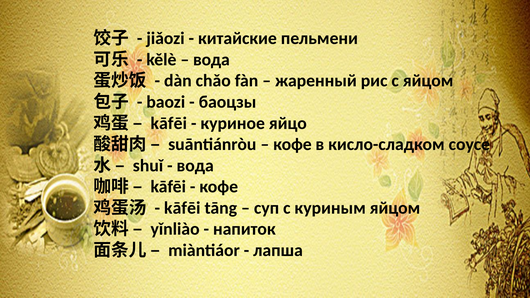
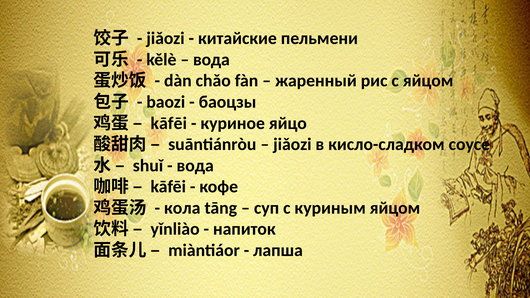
кофе at (292, 144): кофе -> jiǎozi
kāfēi at (182, 208): kāfēi -> кола
